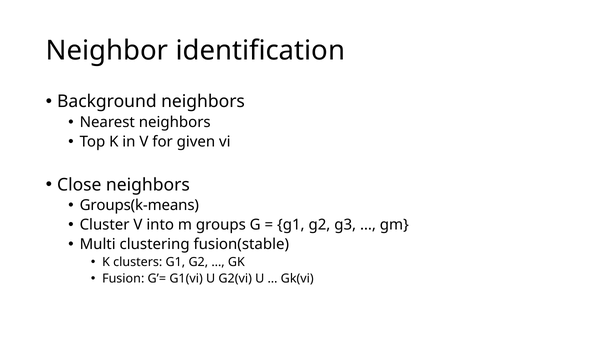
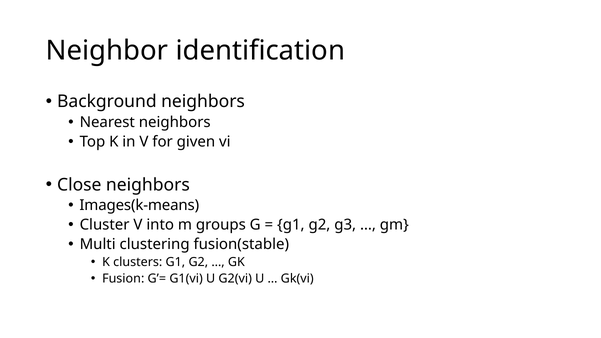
Groups(k-means: Groups(k-means -> Images(k-means
